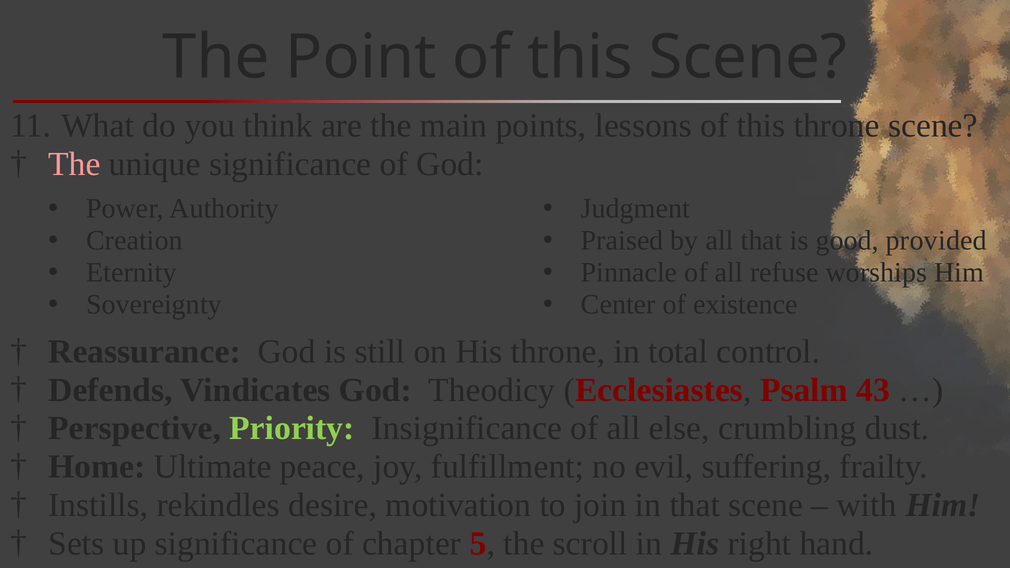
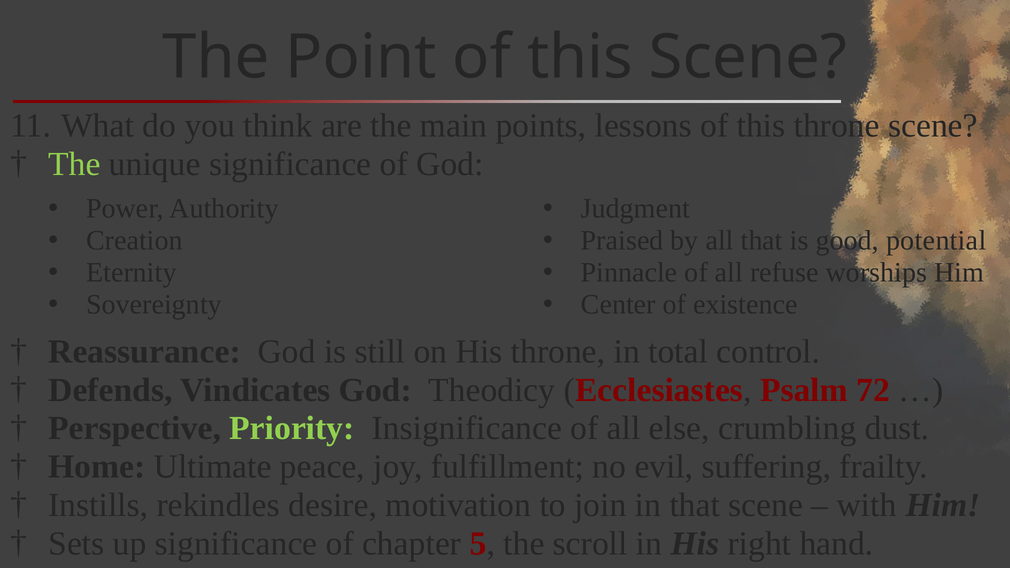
The at (74, 164) colour: pink -> light green
provided: provided -> potential
43: 43 -> 72
